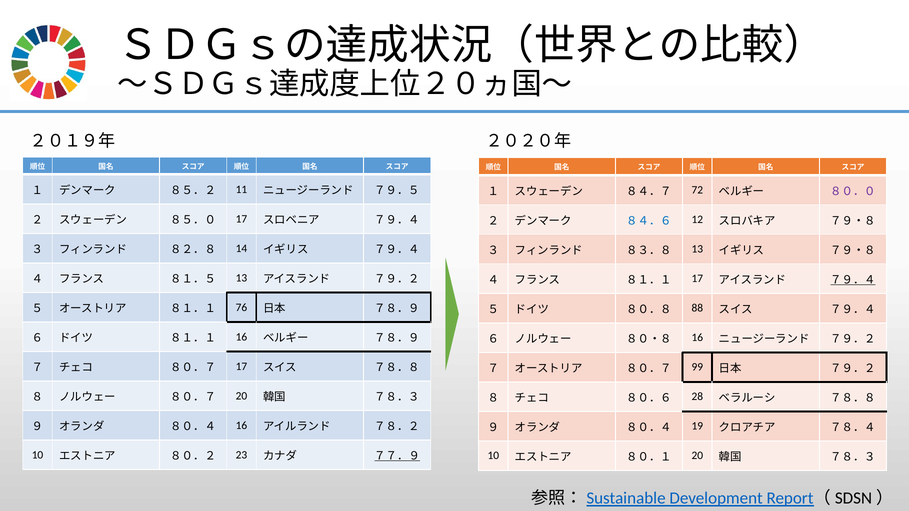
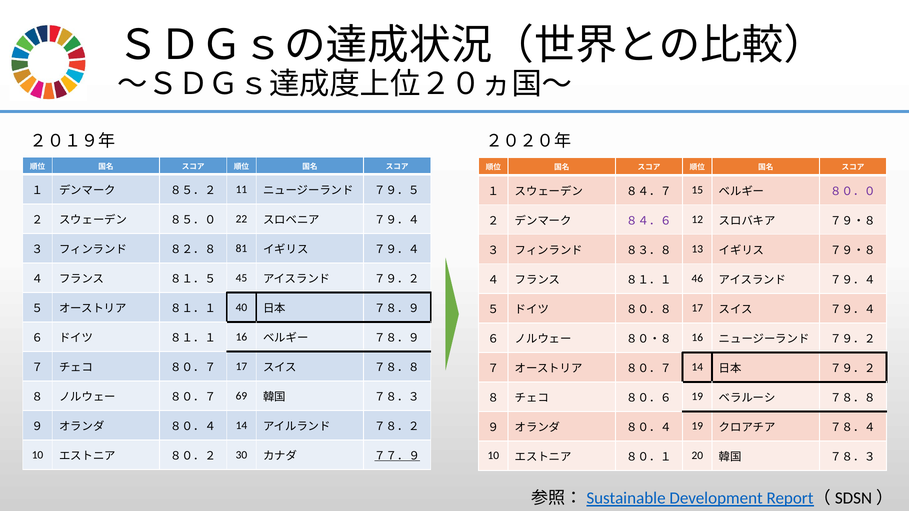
72: 72 -> 15
８５．０ 17: 17 -> 22
８４．６ colour: blue -> purple
14: 14 -> 81
８１．５ 13: 13 -> 45
８１．１ 17: 17 -> 46
７９．４ at (853, 280) underline: present -> none
76: 76 -> 40
８０．８ 88: 88 -> 17
８０．７ 99: 99 -> 14
８０．７ 20: 20 -> 69
８０．６ 28: 28 -> 19
８０．４ 16: 16 -> 14
23: 23 -> 30
